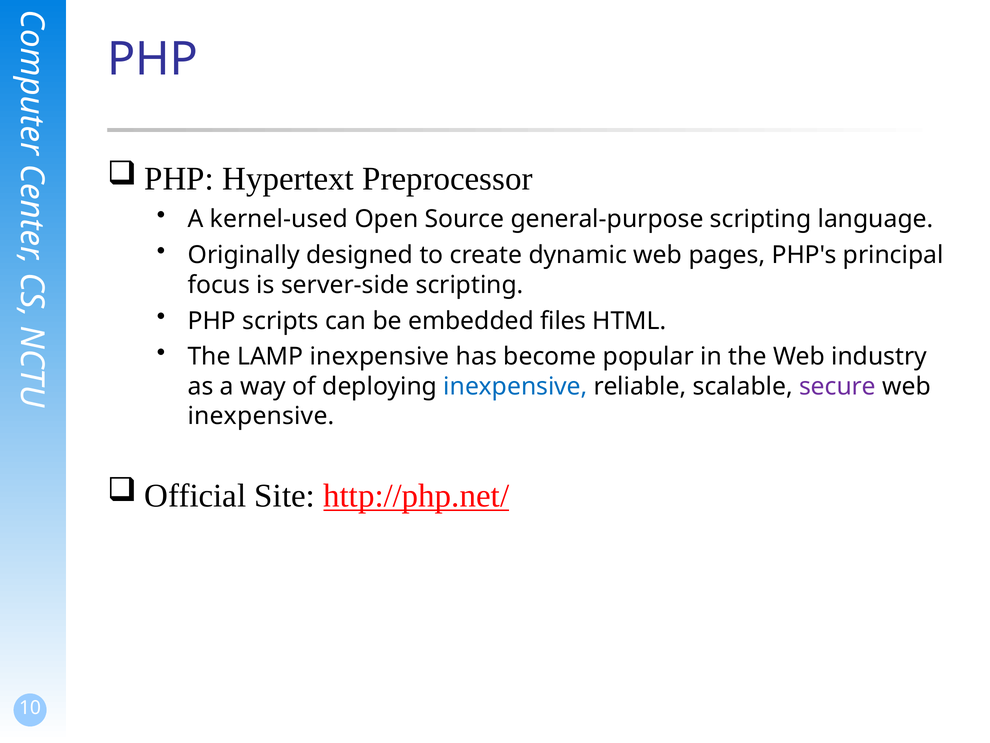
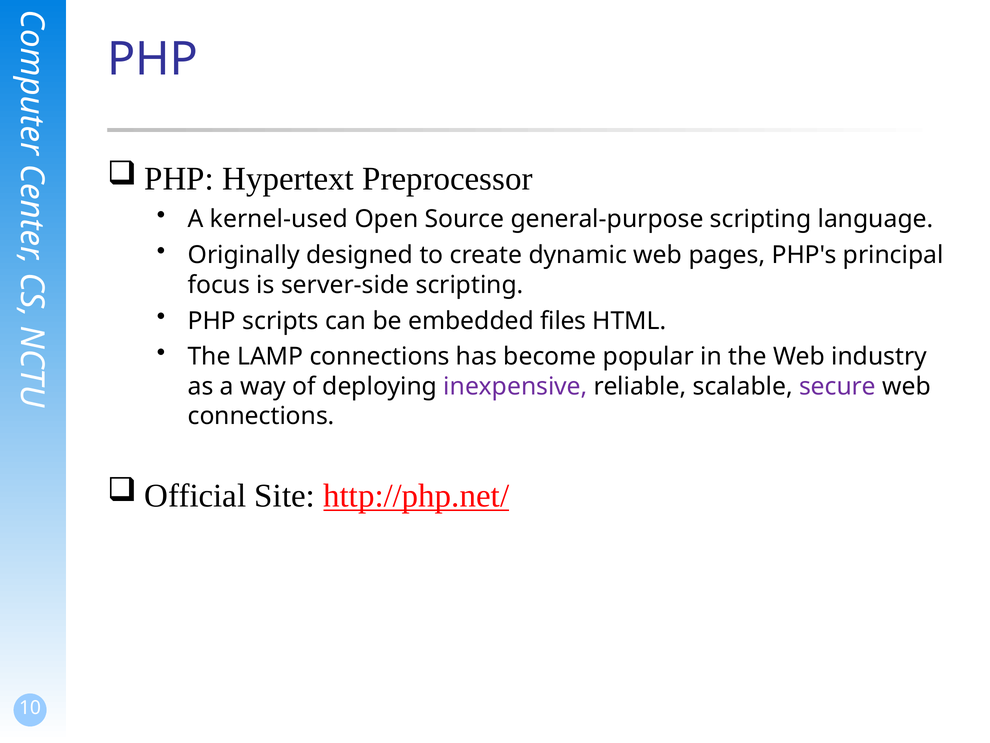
LAMP inexpensive: inexpensive -> connections
inexpensive at (515, 386) colour: blue -> purple
inexpensive at (261, 416): inexpensive -> connections
